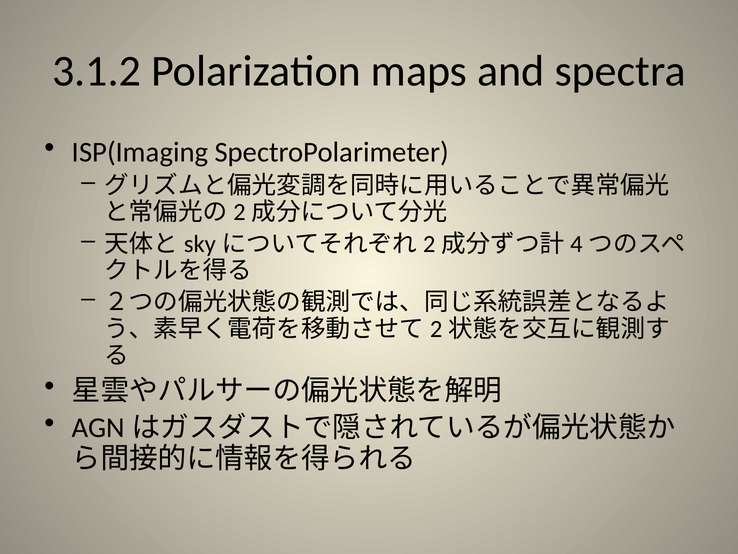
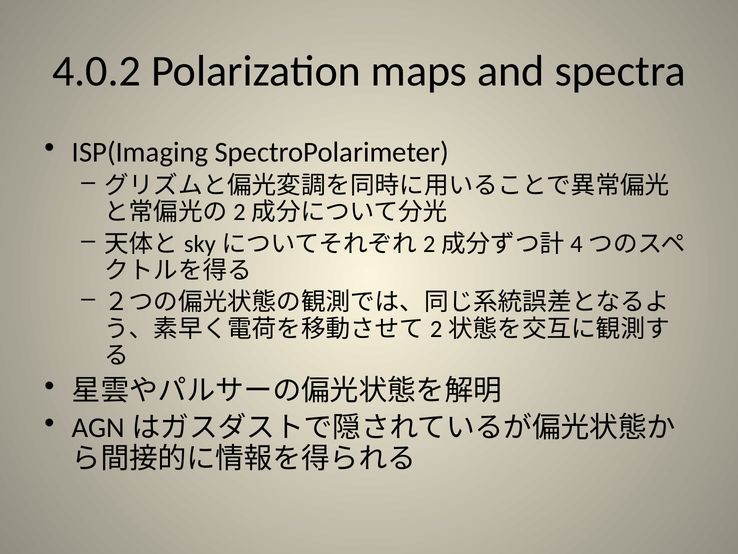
3.1.2: 3.1.2 -> 4.0.2
